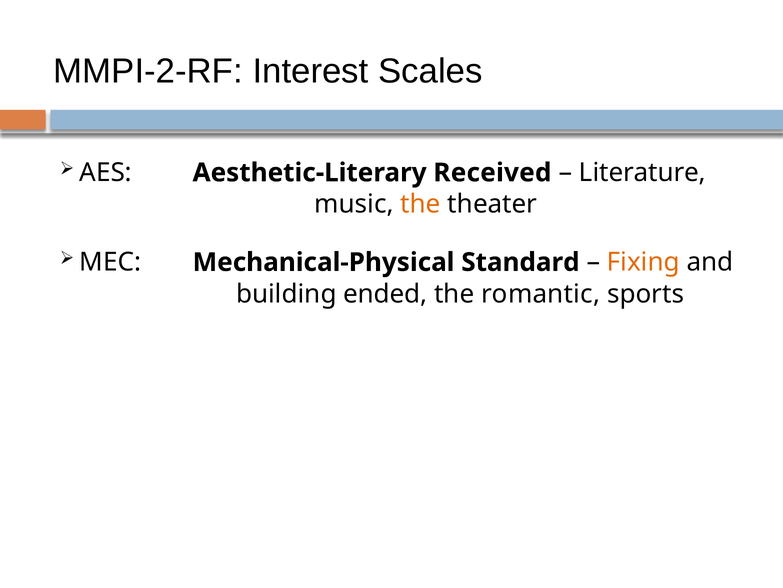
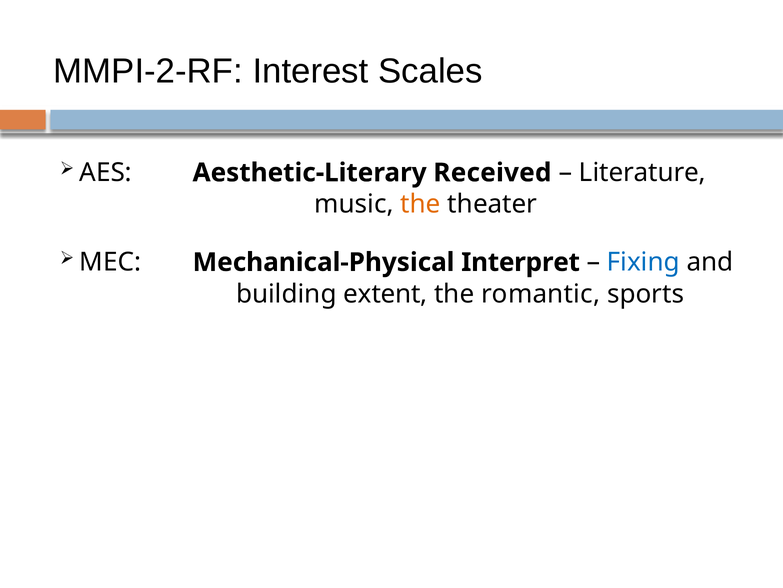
Standard: Standard -> Interpret
Fixing colour: orange -> blue
ended: ended -> extent
